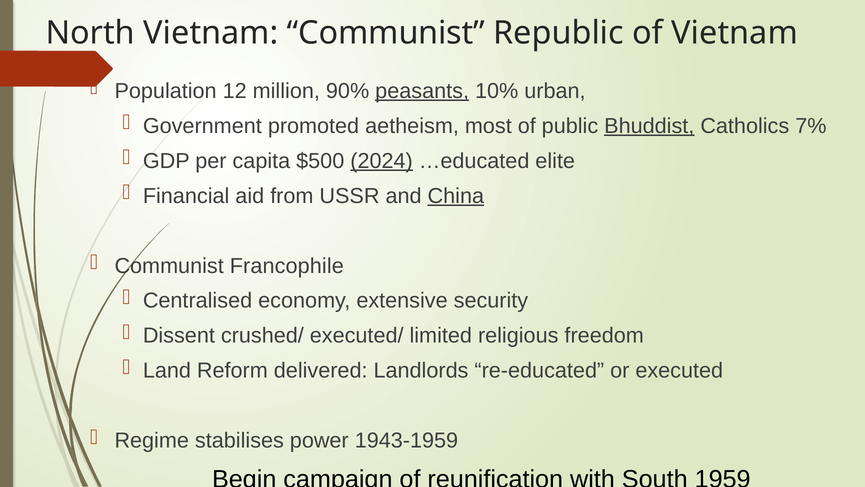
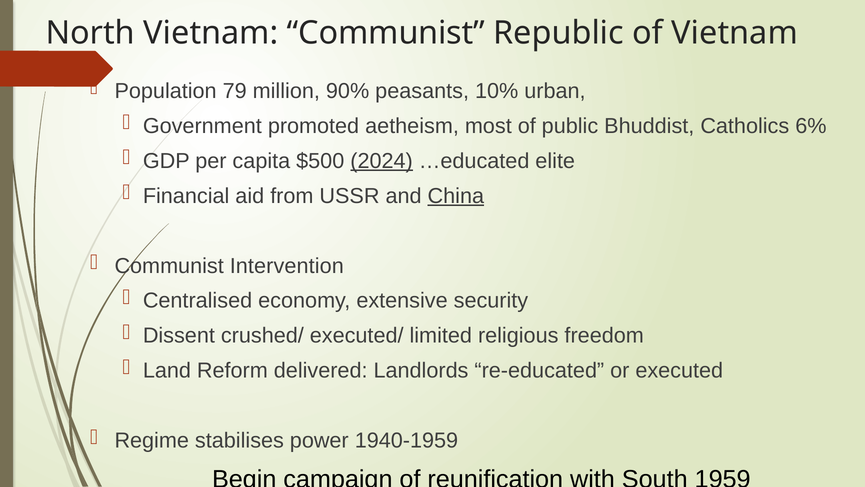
12: 12 -> 79
peasants underline: present -> none
Bhuddist underline: present -> none
7%: 7% -> 6%
Francophile: Francophile -> Intervention
1943-1959: 1943-1959 -> 1940-1959
